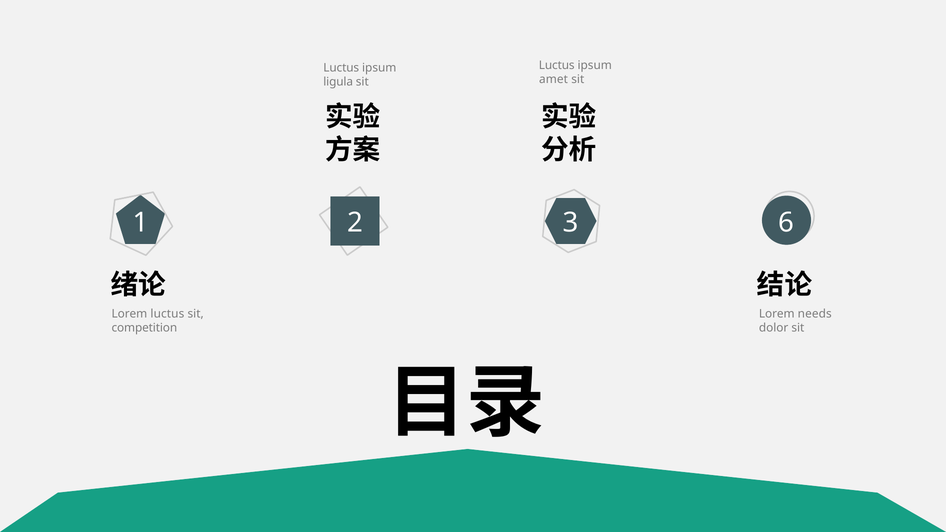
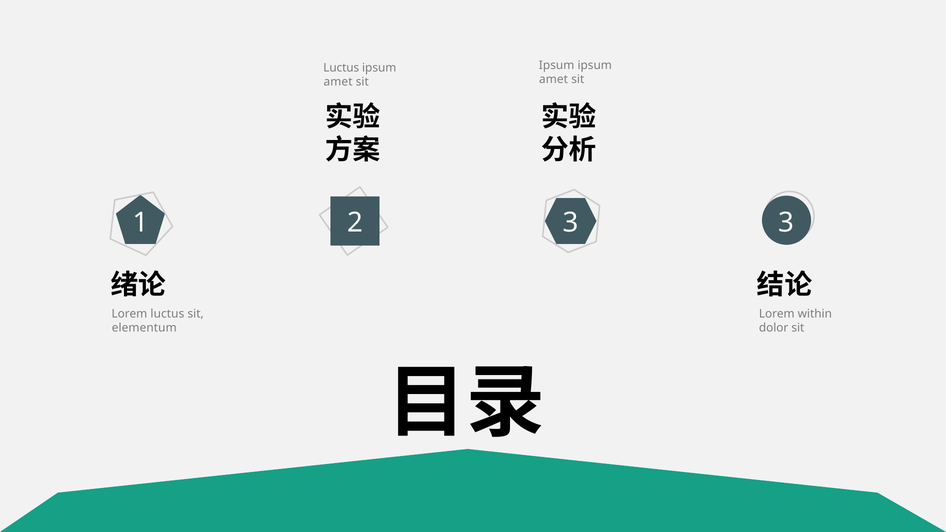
Luctus at (557, 65): Luctus -> Ipsum
ligula at (338, 82): ligula -> amet
6 at (786, 223): 6 -> 3
needs: needs -> within
competition: competition -> elementum
